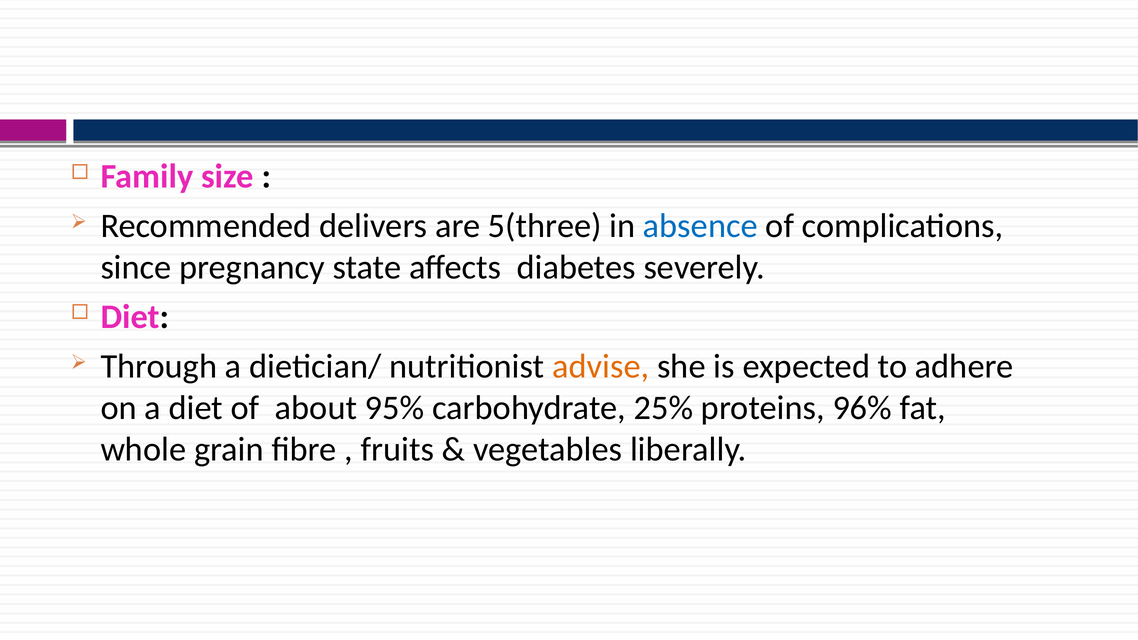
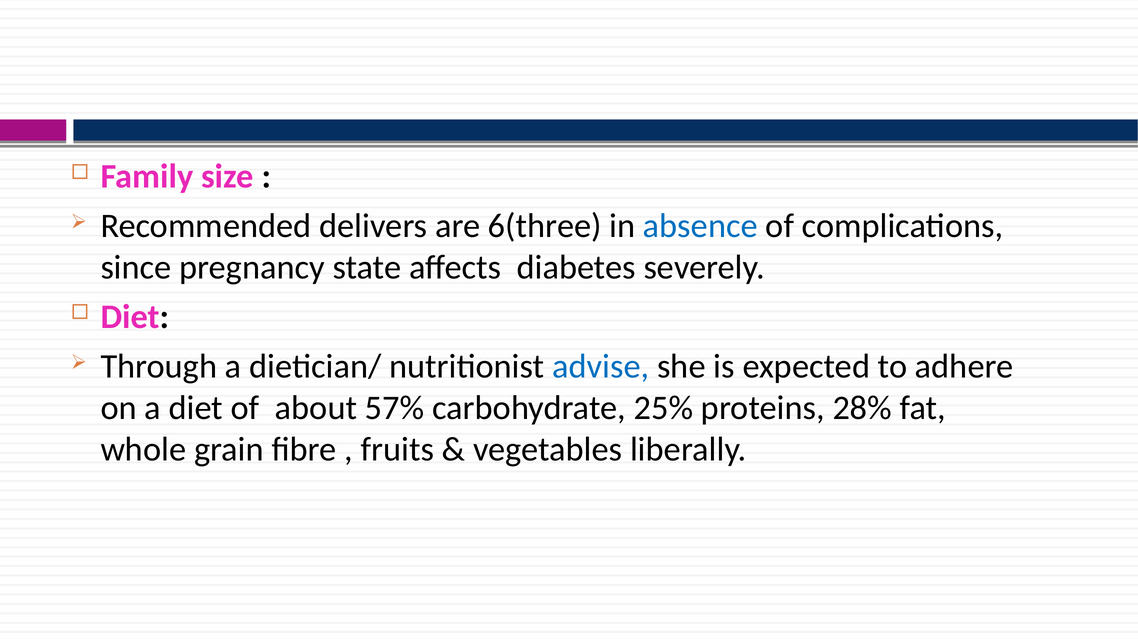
5(three: 5(three -> 6(three
advise colour: orange -> blue
95%: 95% -> 57%
96%: 96% -> 28%
